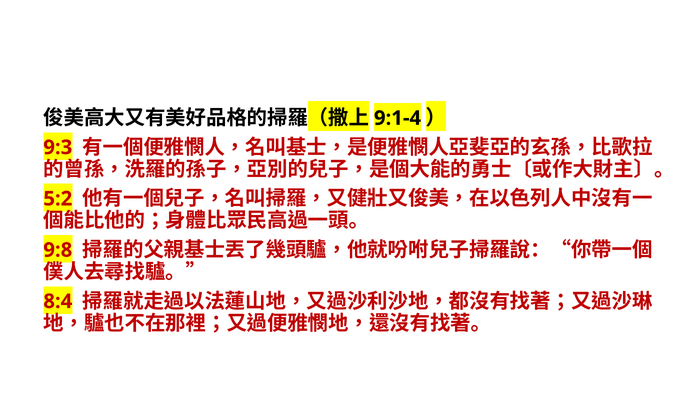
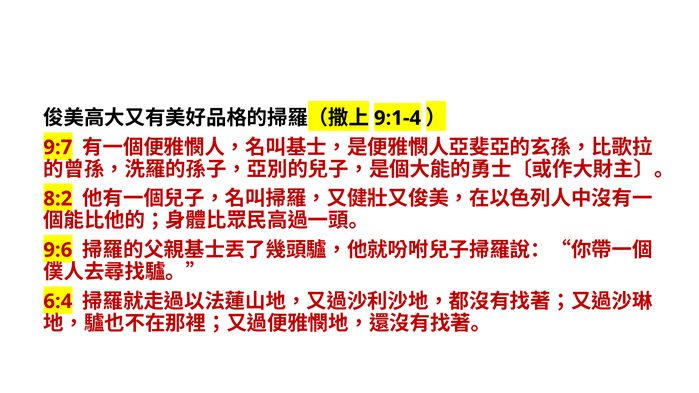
9:3: 9:3 -> 9:7
5:2: 5:2 -> 8:2
9:8: 9:8 -> 9:6
8:4: 8:4 -> 6:4
